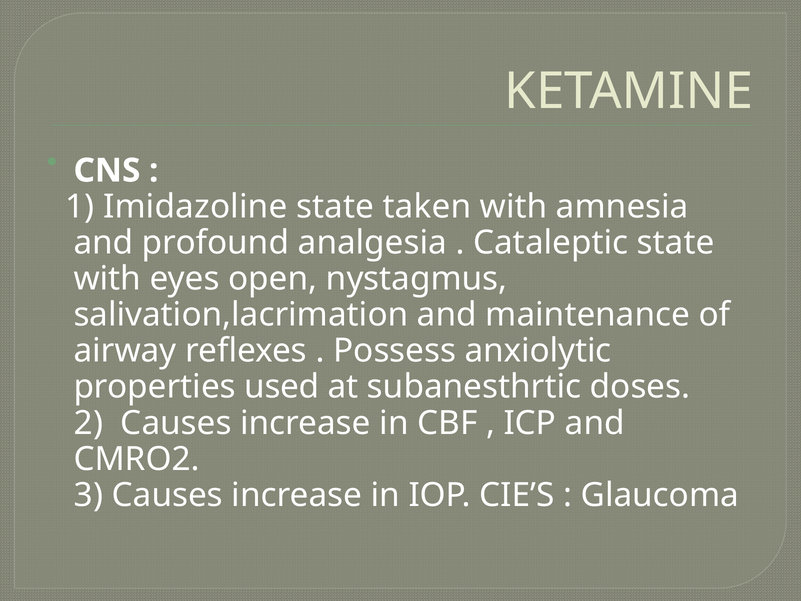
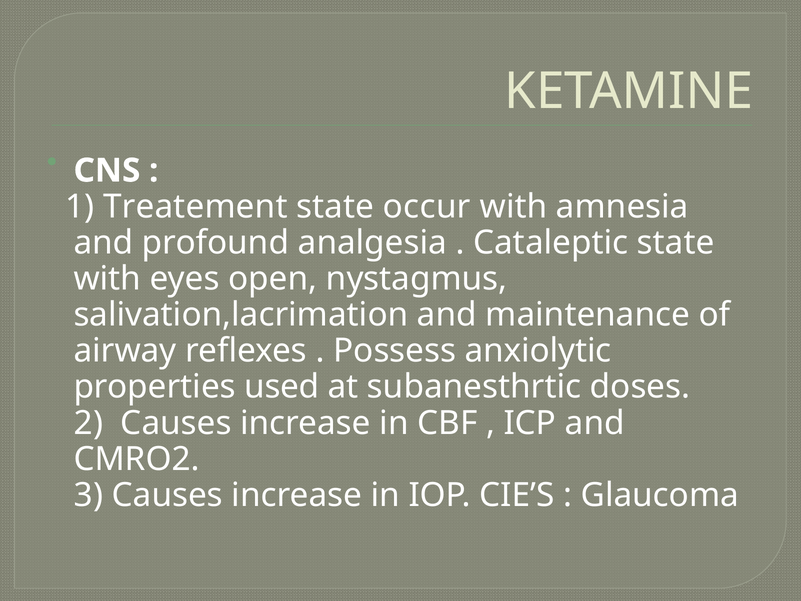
Imidazoline: Imidazoline -> Treatement
taken: taken -> occur
